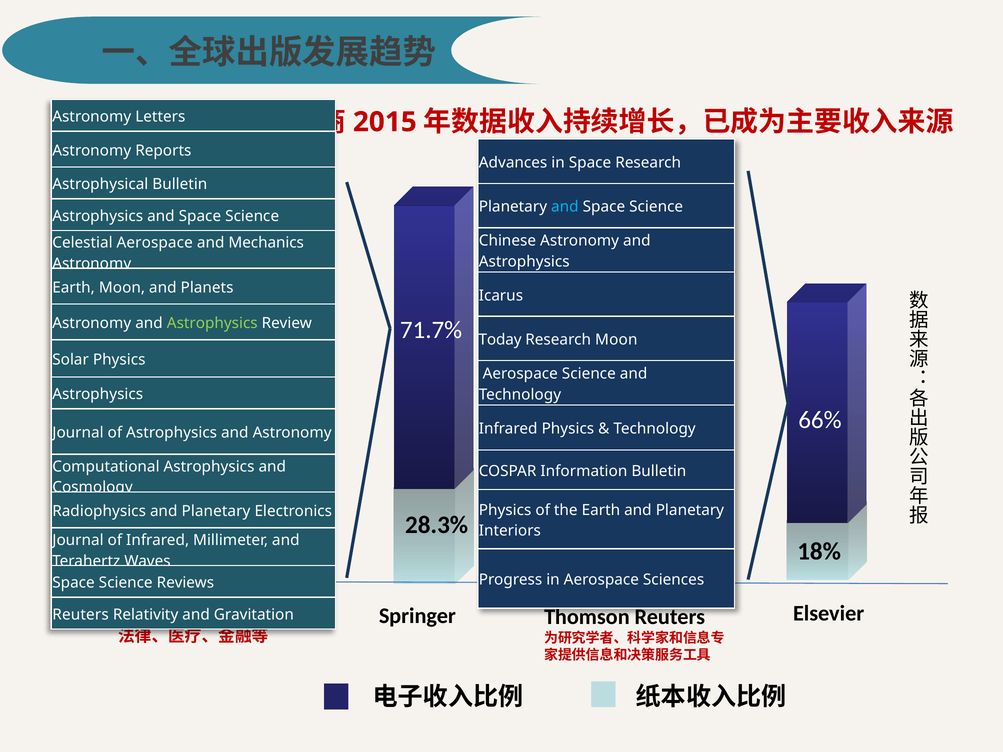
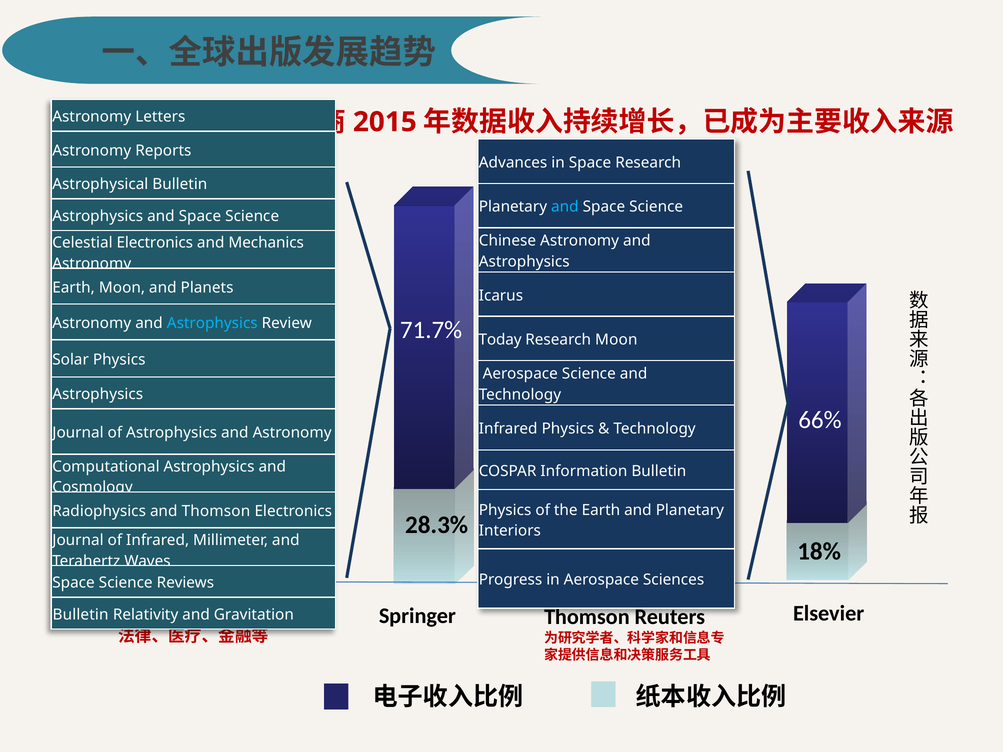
Celestial Aerospace: Aerospace -> Electronics
Astrophysics at (212, 323) colour: light green -> light blue
Radiophysics and Planetary: Planetary -> Thomson
Reuters at (81, 615): Reuters -> Bulletin
